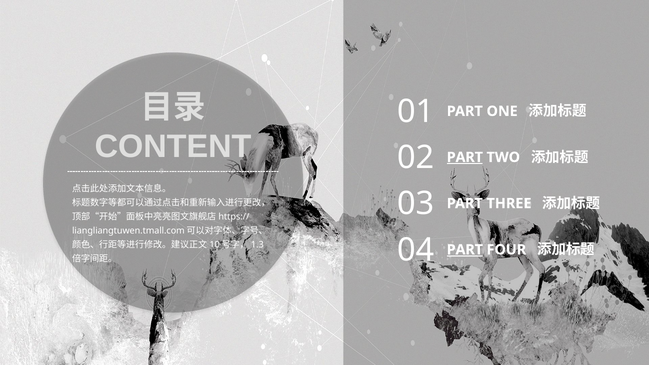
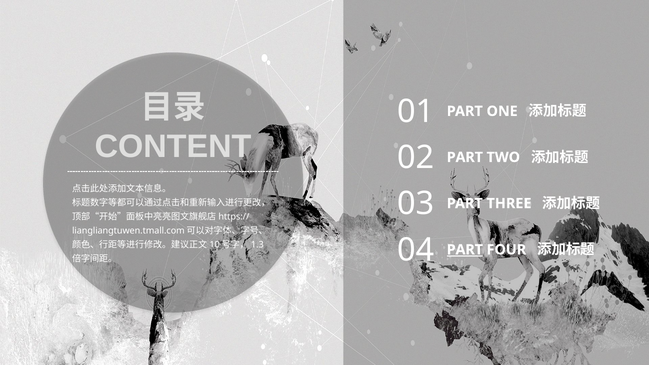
PART at (465, 157) underline: present -> none
